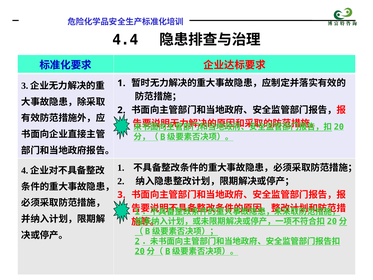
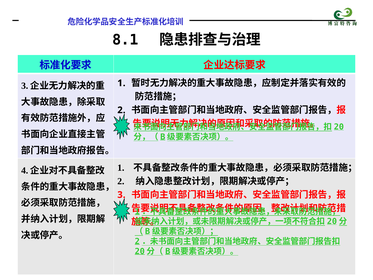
4.4: 4.4 -> 8.1
